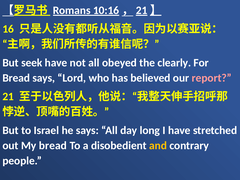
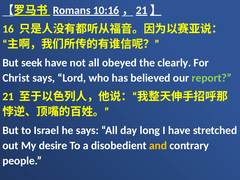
Bread at (16, 78): Bread -> Christ
report colour: pink -> light green
My bread: bread -> desire
